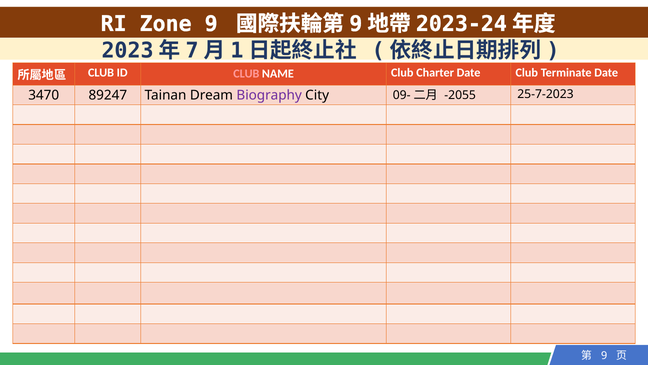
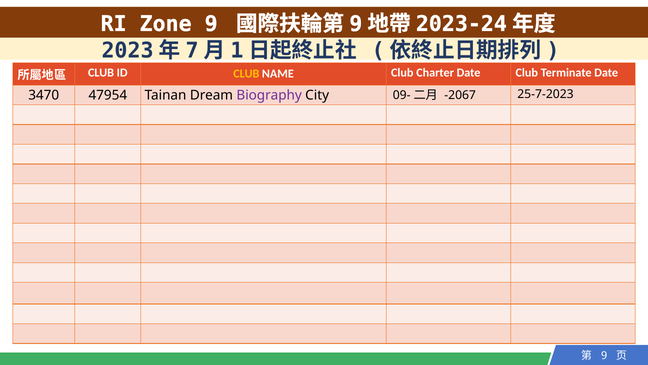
CLUB at (246, 74) colour: pink -> yellow
89247: 89247 -> 47954
-2055: -2055 -> -2067
